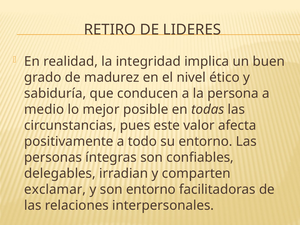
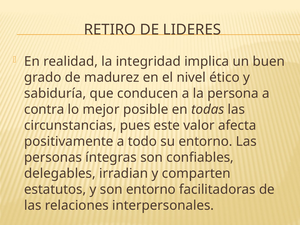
medio: medio -> contra
exclamar: exclamar -> estatutos
